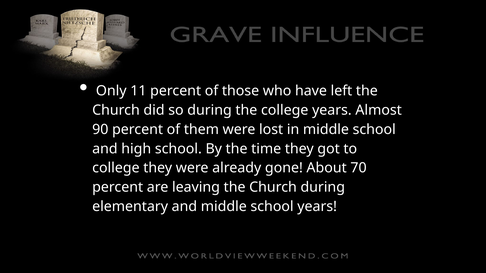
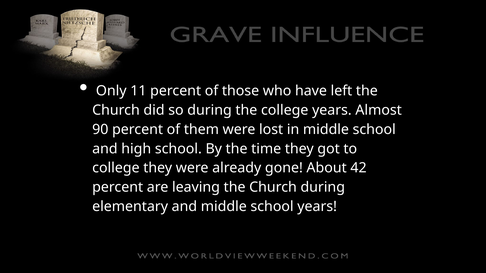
70: 70 -> 42
